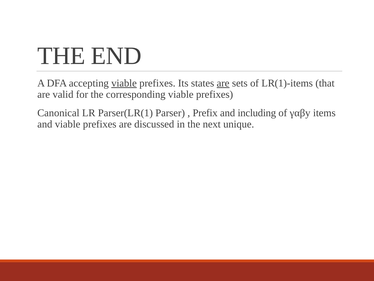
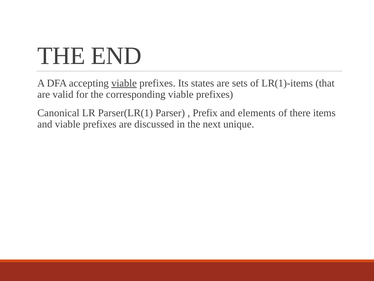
are at (223, 83) underline: present -> none
including: including -> elements
γαβy: γαβy -> there
